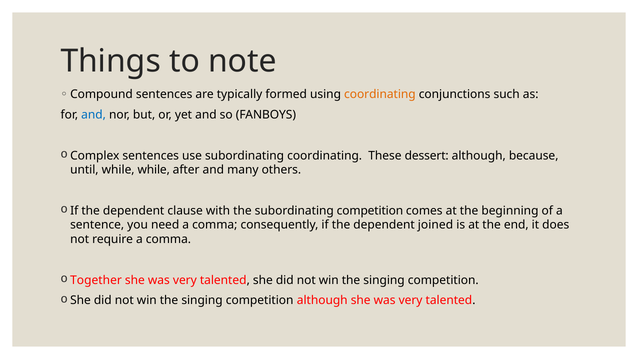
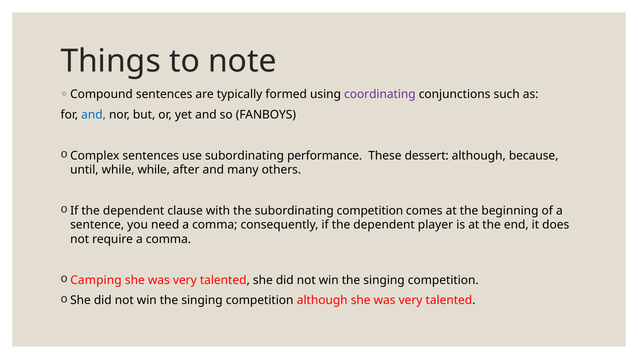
coordinating at (380, 95) colour: orange -> purple
subordinating coordinating: coordinating -> performance
joined: joined -> player
Together: Together -> Camping
